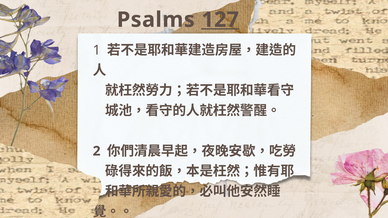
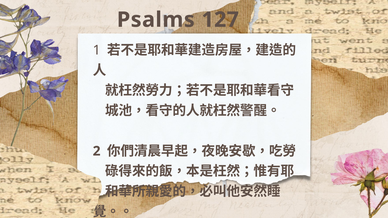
127 underline: present -> none
